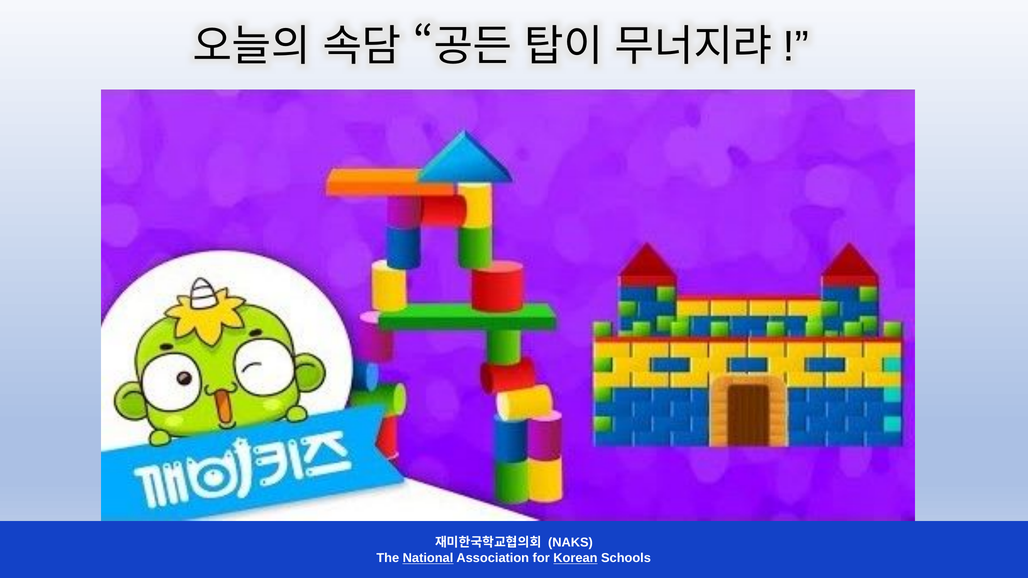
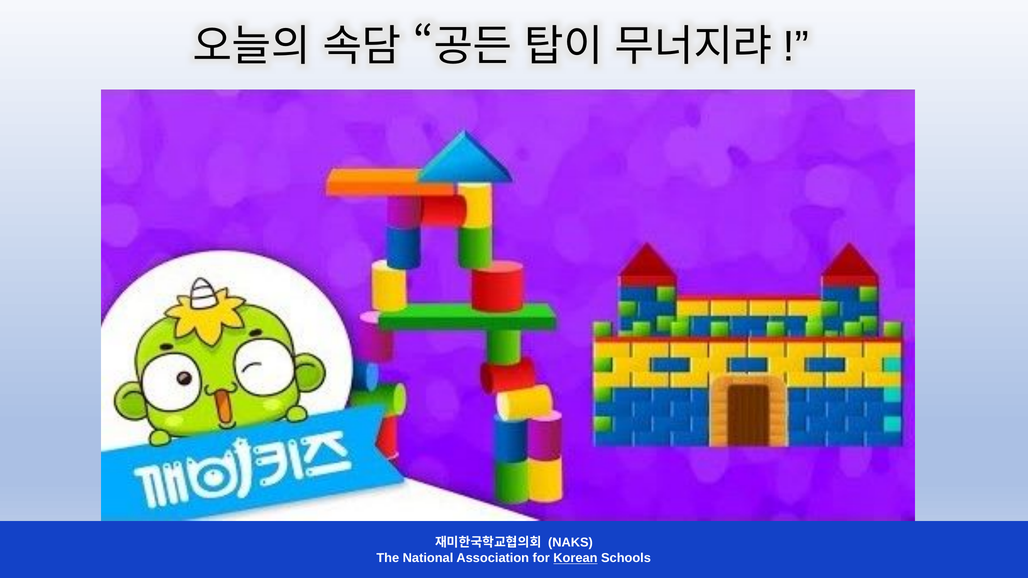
National underline: present -> none
